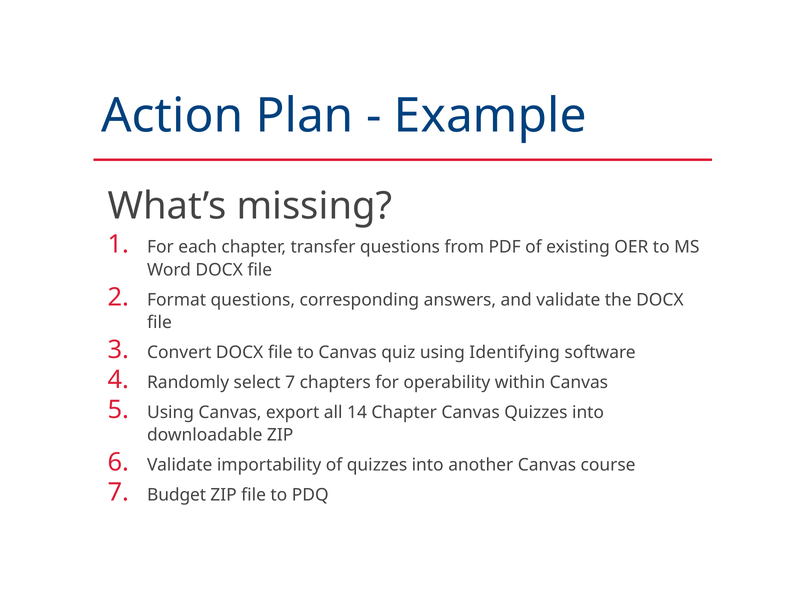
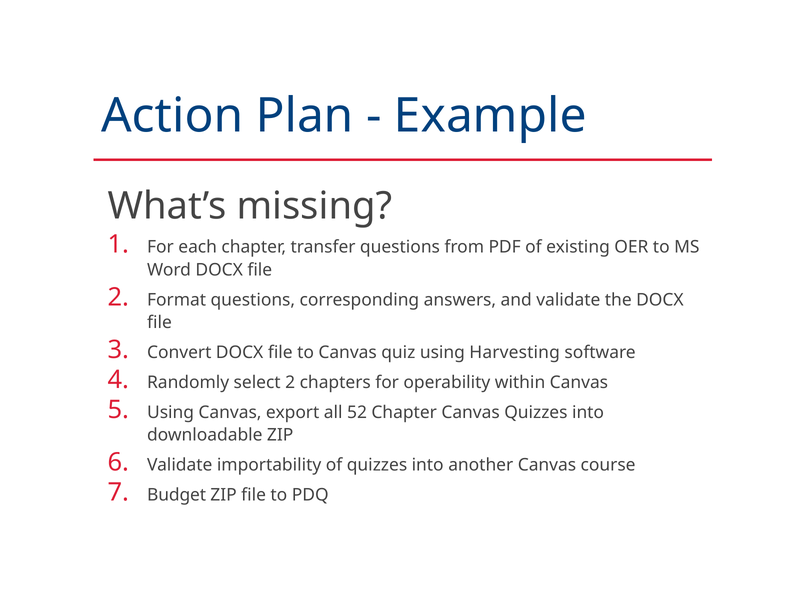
Identifying: Identifying -> Harvesting
select 7: 7 -> 2
14: 14 -> 52
